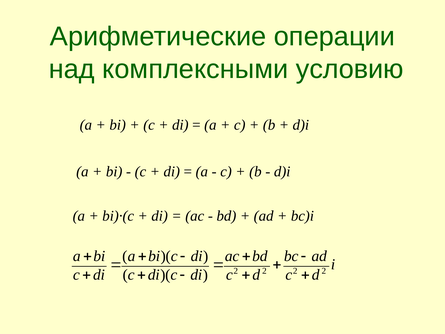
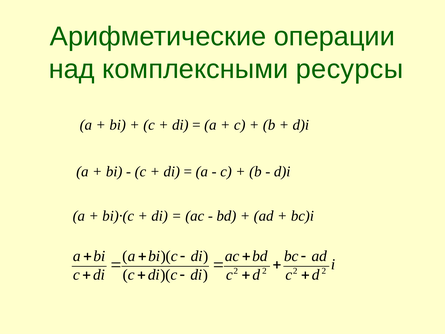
условию: условию -> ресурсы
